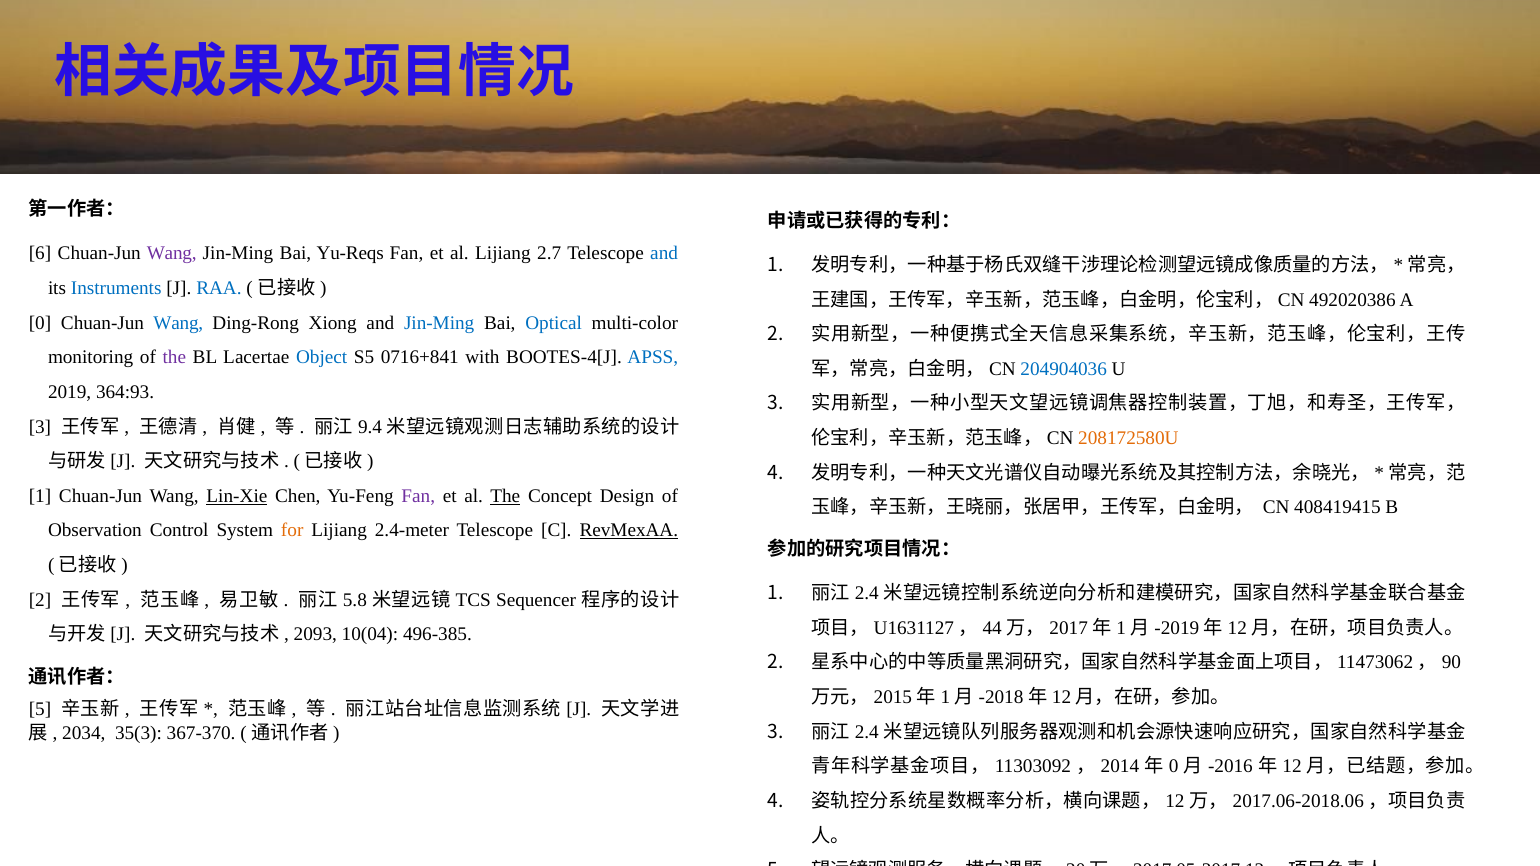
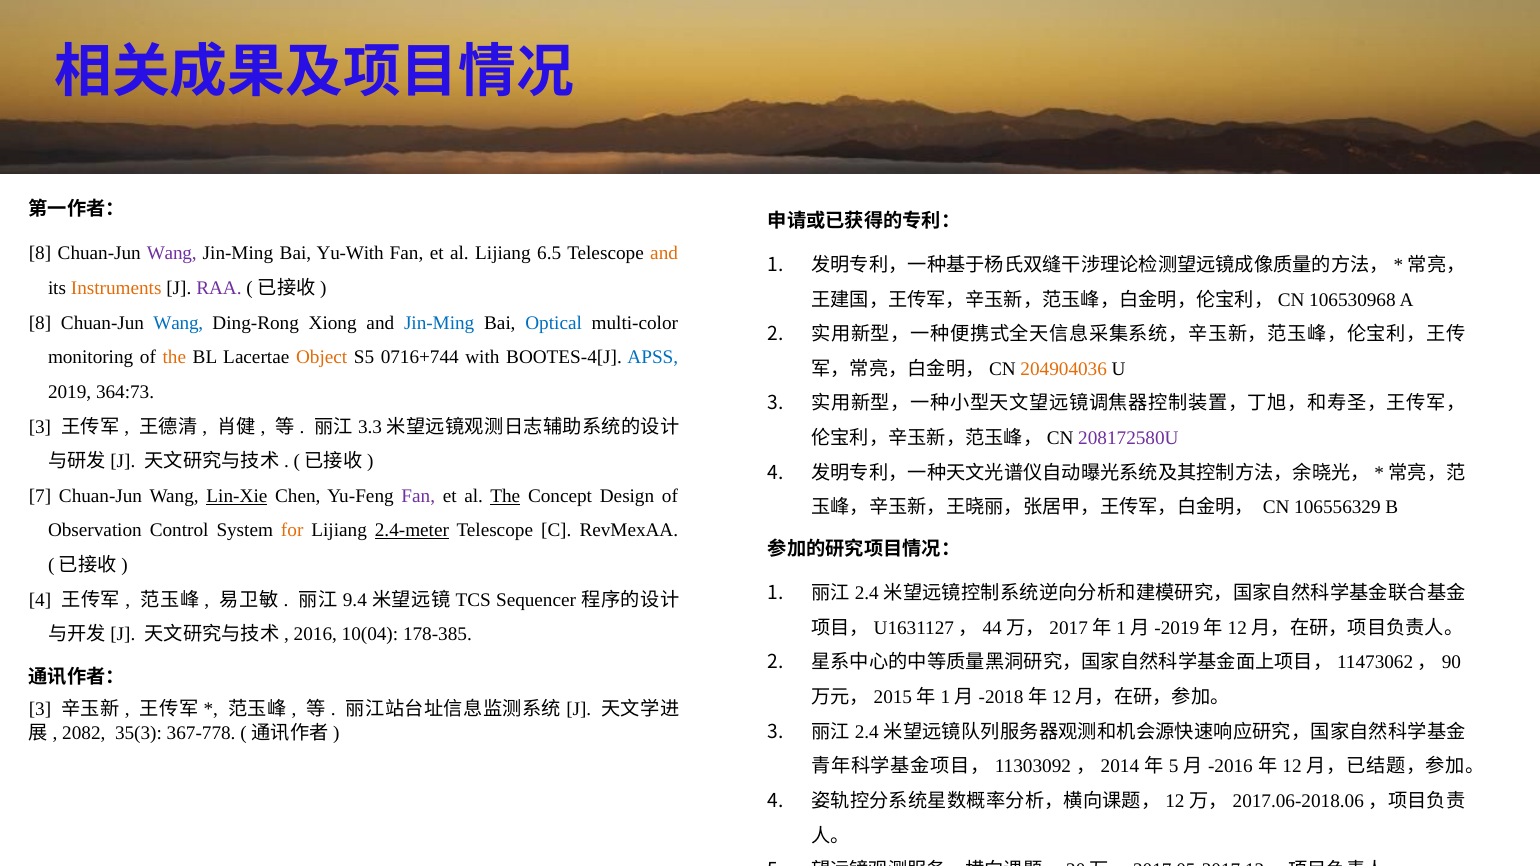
6 at (40, 254): 6 -> 8
Yu-Reqs: Yu-Reqs -> Yu-With
2.7: 2.7 -> 6.5
and at (664, 254) colour: blue -> orange
Instruments colour: blue -> orange
RAA colour: blue -> purple
492020386: 492020386 -> 106530968
0 at (40, 323): 0 -> 8
the at (174, 358) colour: purple -> orange
Object colour: blue -> orange
0716+841: 0716+841 -> 0716+744
204904036 colour: blue -> orange
364:93: 364:93 -> 364:73
9.4: 9.4 -> 3.3
208172580U colour: orange -> purple
1 at (40, 496): 1 -> 7
408419415: 408419415 -> 106556329
2.4-meter underline: none -> present
RevMexAA underline: present -> none
2 at (40, 600): 2 -> 4
5.8: 5.8 -> 9.4
2093: 2093 -> 2016
496-385: 496-385 -> 178-385
5 at (40, 710): 5 -> 3
2034: 2034 -> 2082
367-370: 367-370 -> 367-778
0 at (1174, 767): 0 -> 5
